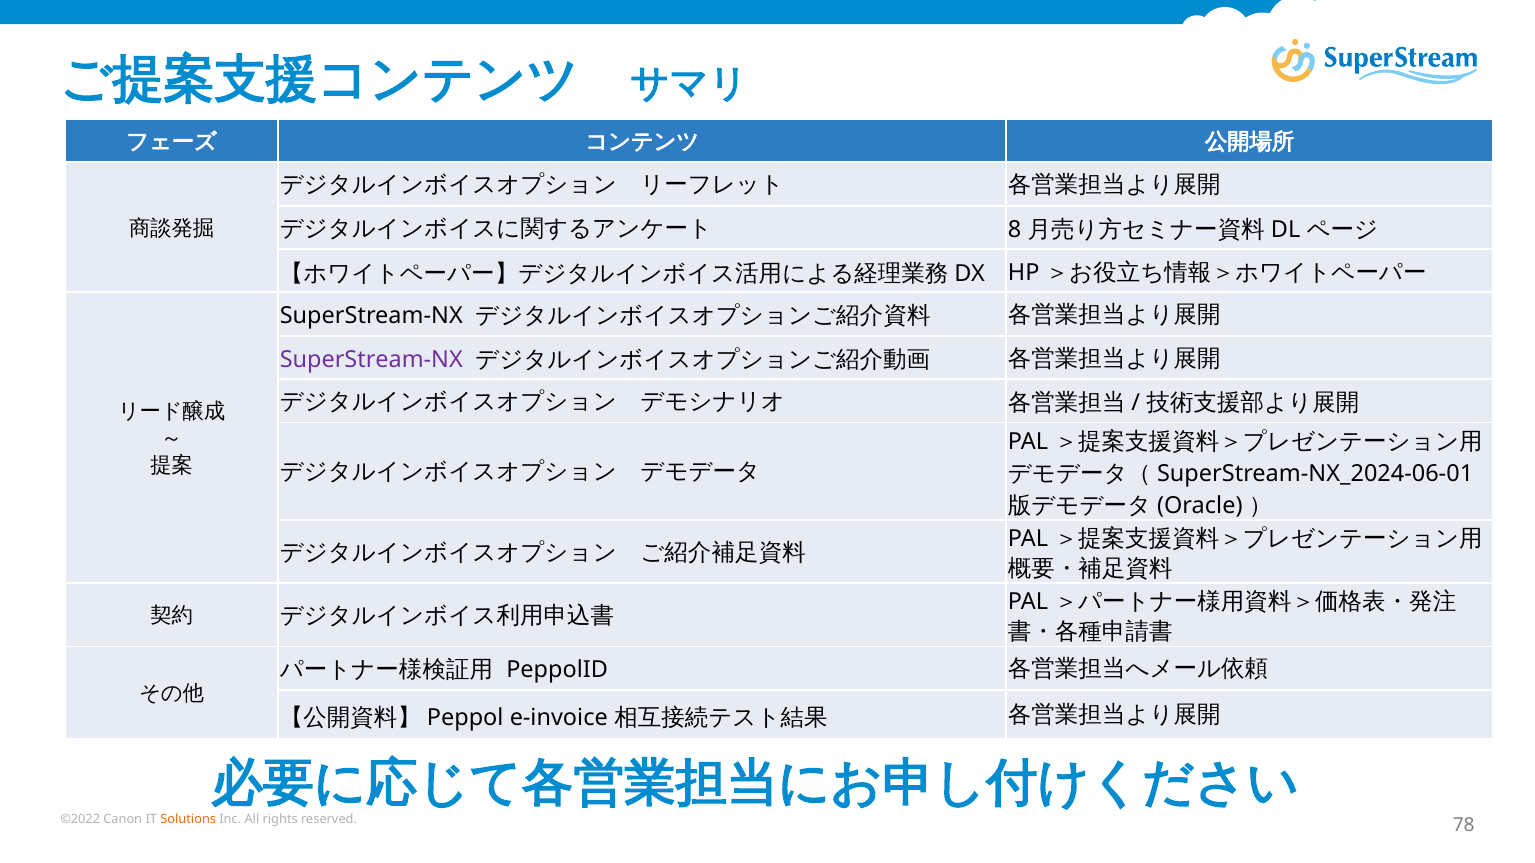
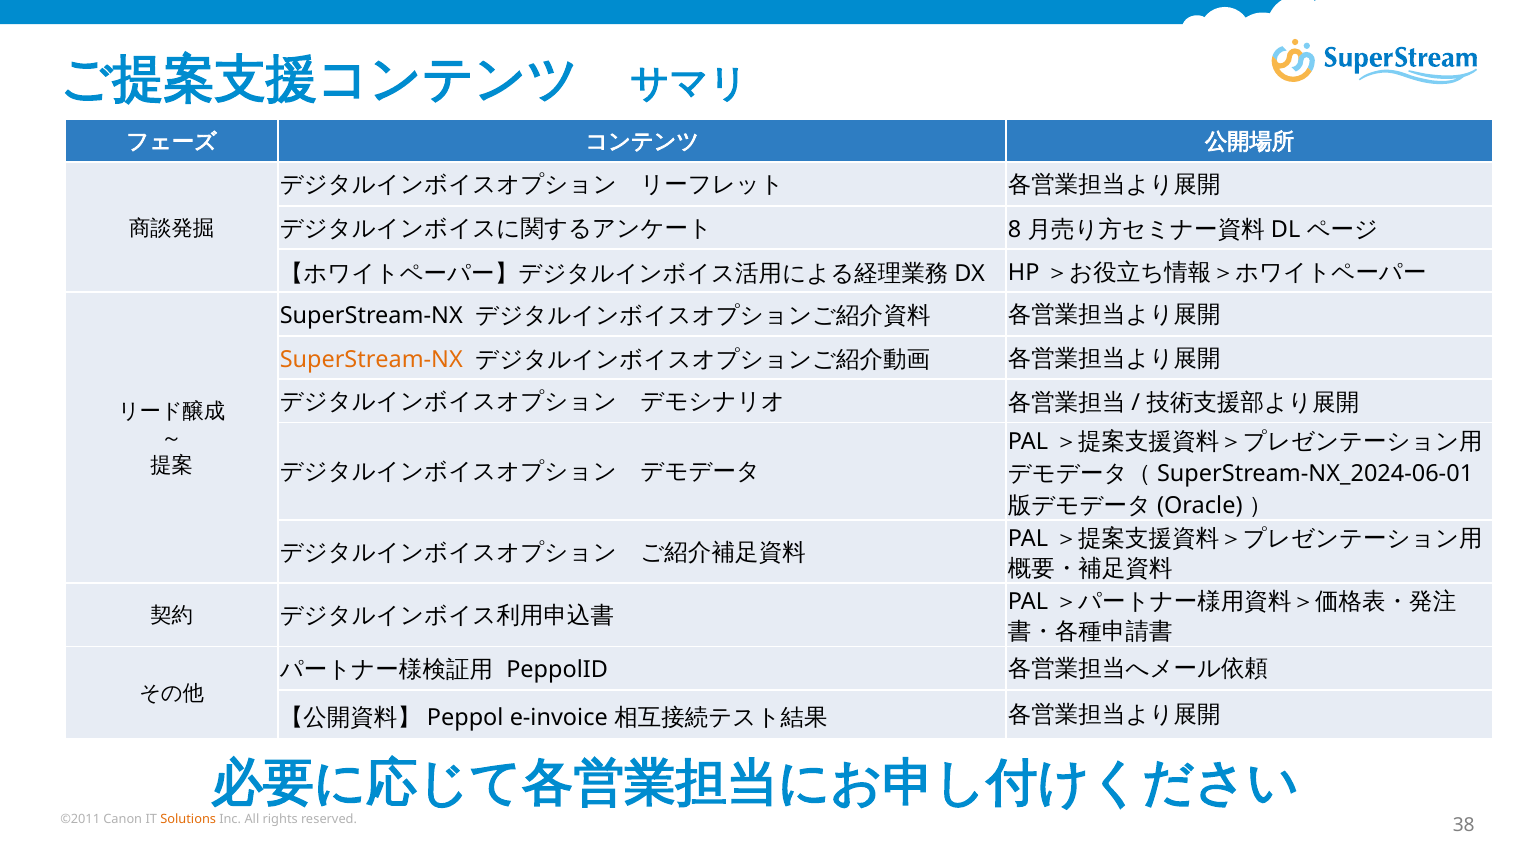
SuperStream-NX at (371, 360) colour: purple -> orange
©2022: ©2022 -> ©2011
78: 78 -> 38
